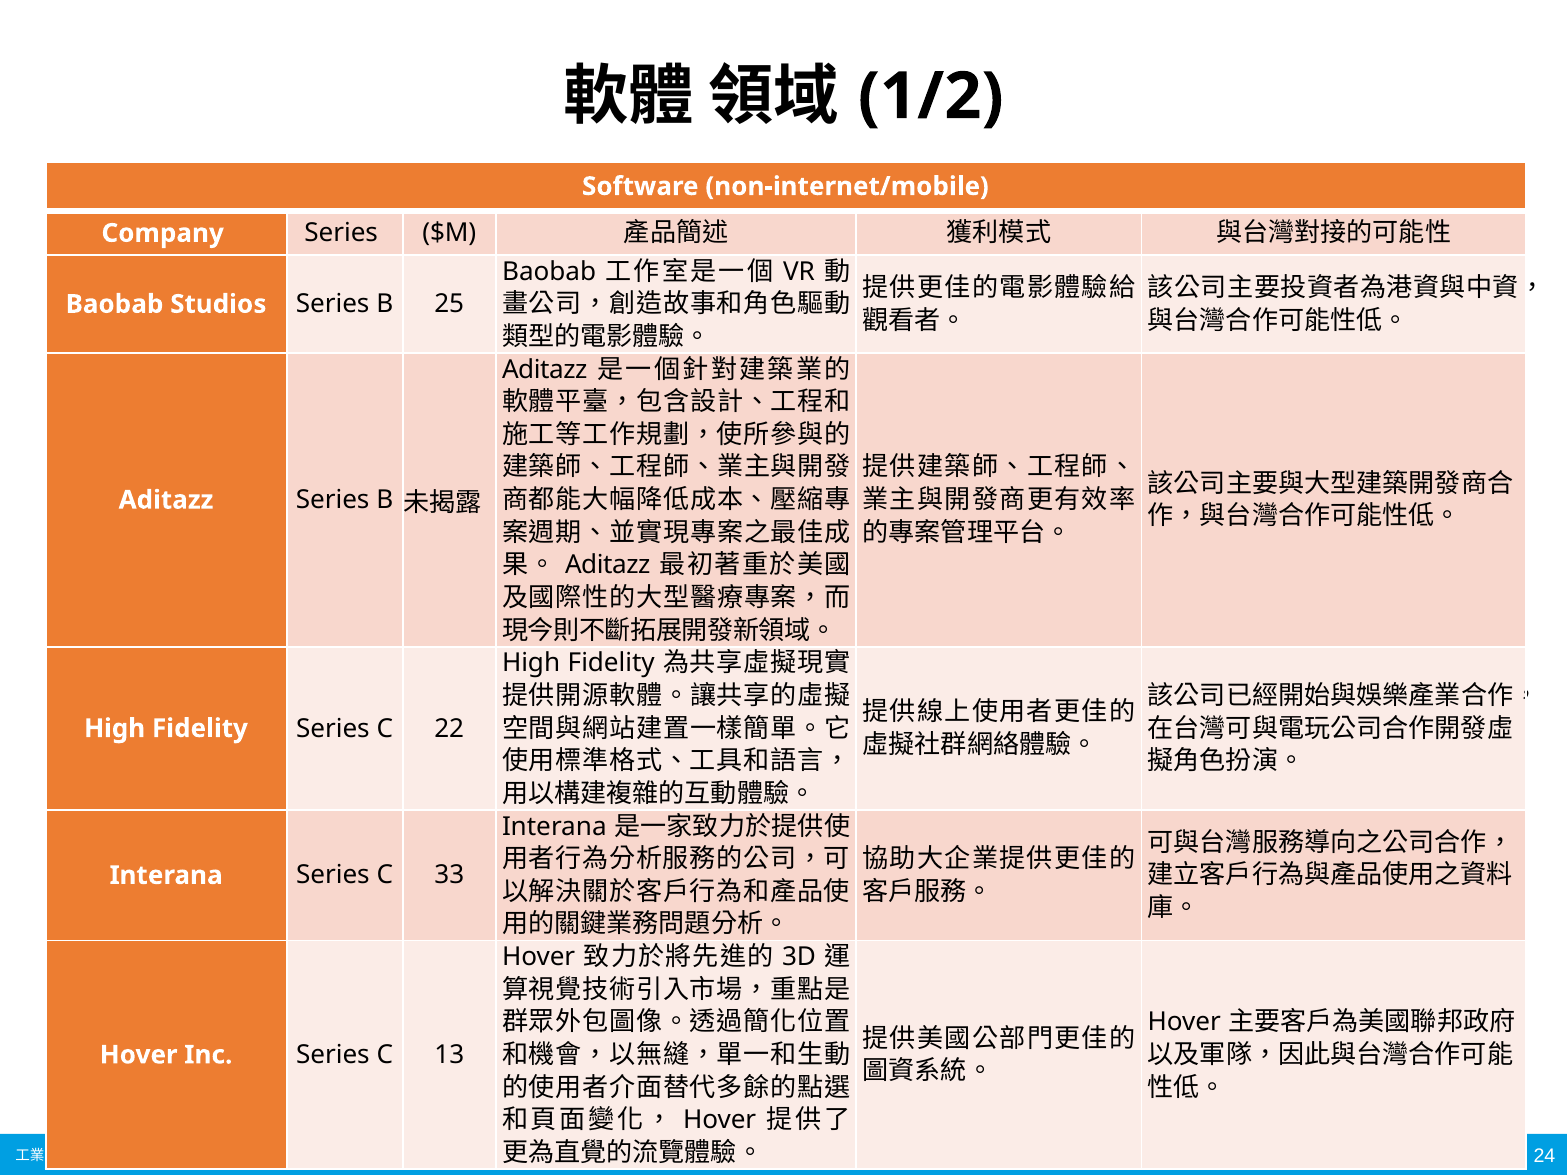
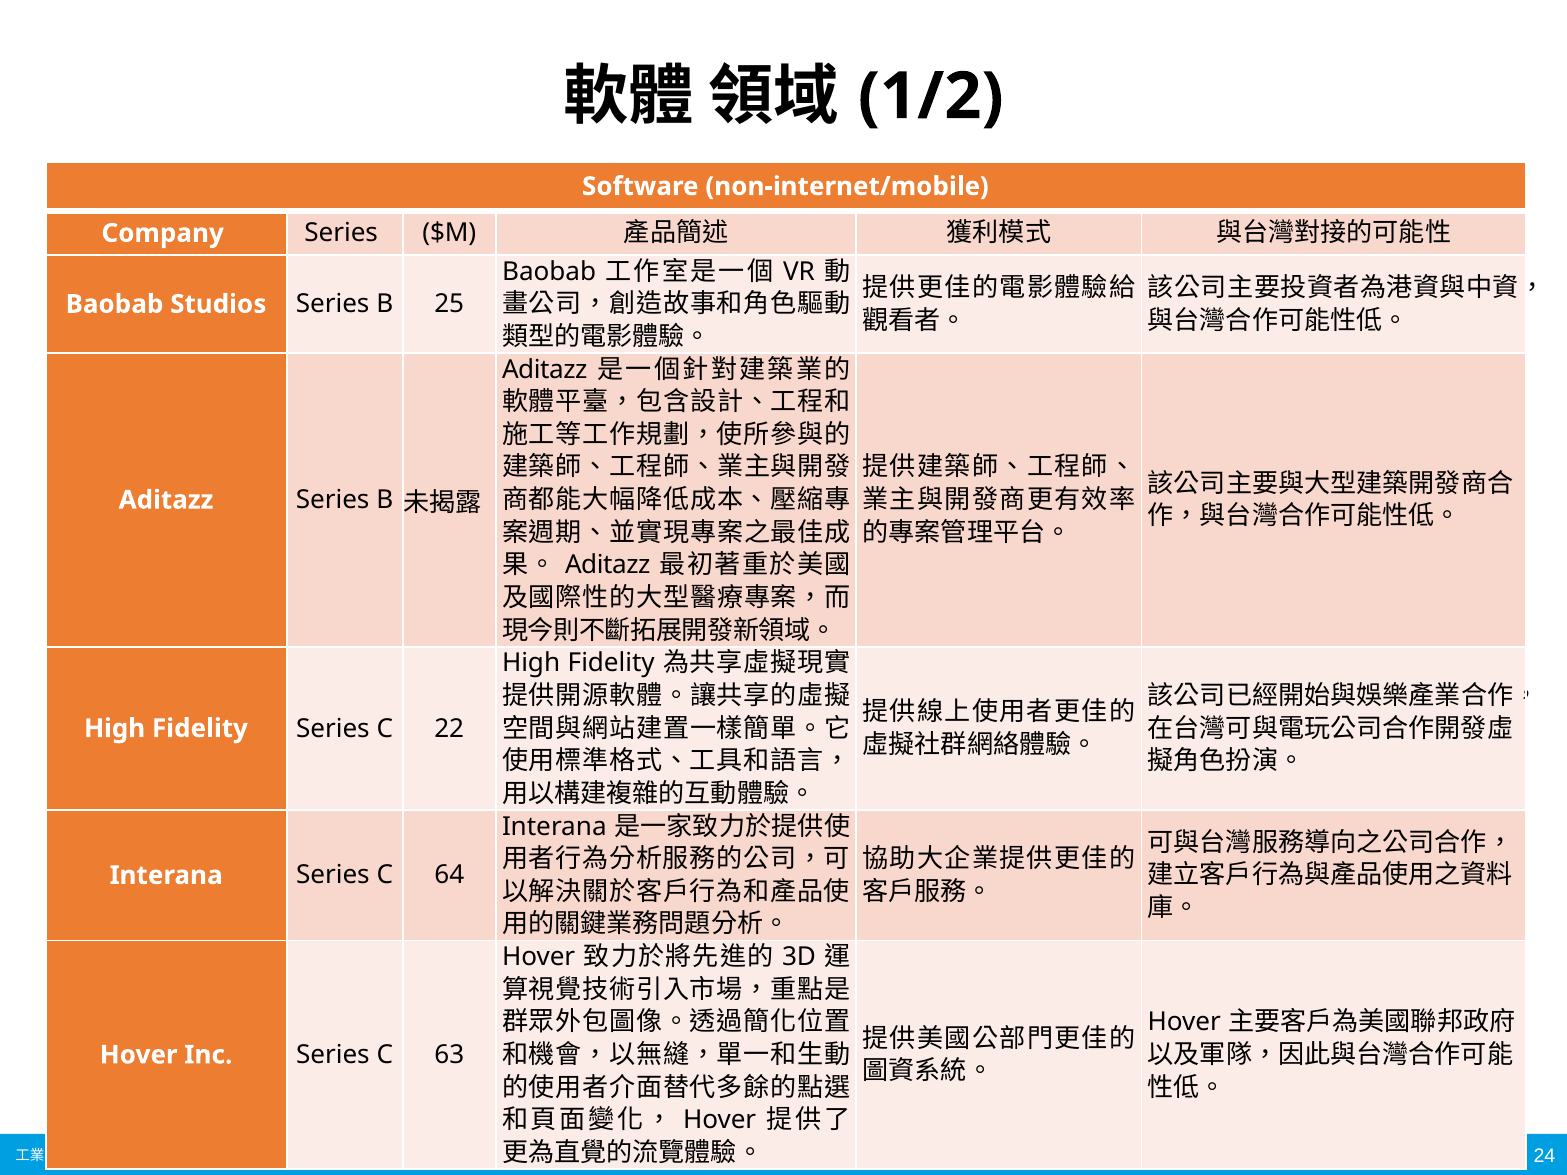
33: 33 -> 64
13: 13 -> 63
